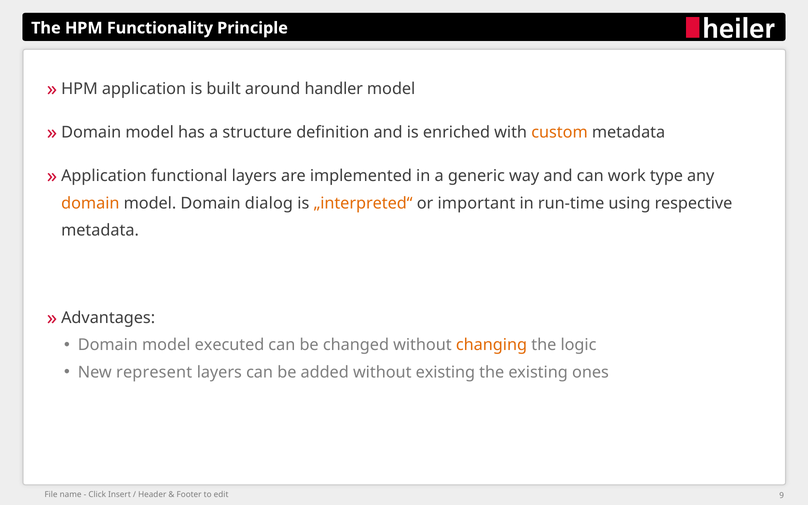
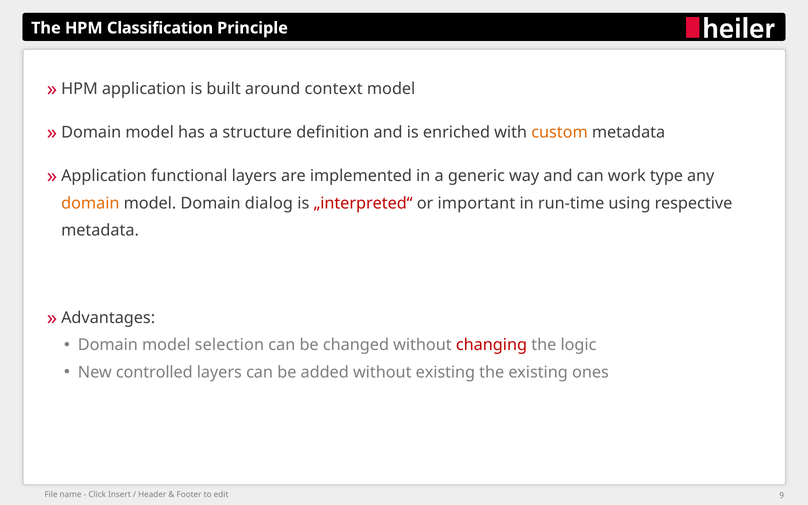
Functionality: Functionality -> Classification
handler: handler -> context
„interpreted“ colour: orange -> red
executed: executed -> selection
changing colour: orange -> red
represent: represent -> controlled
